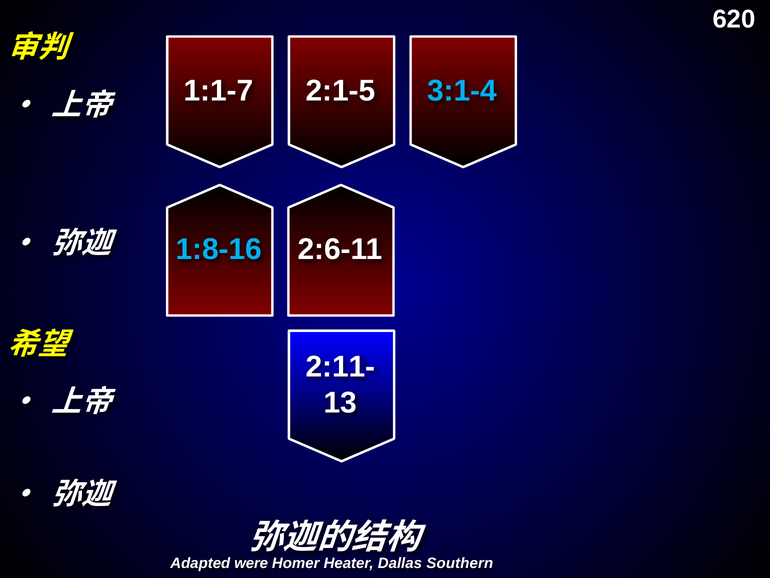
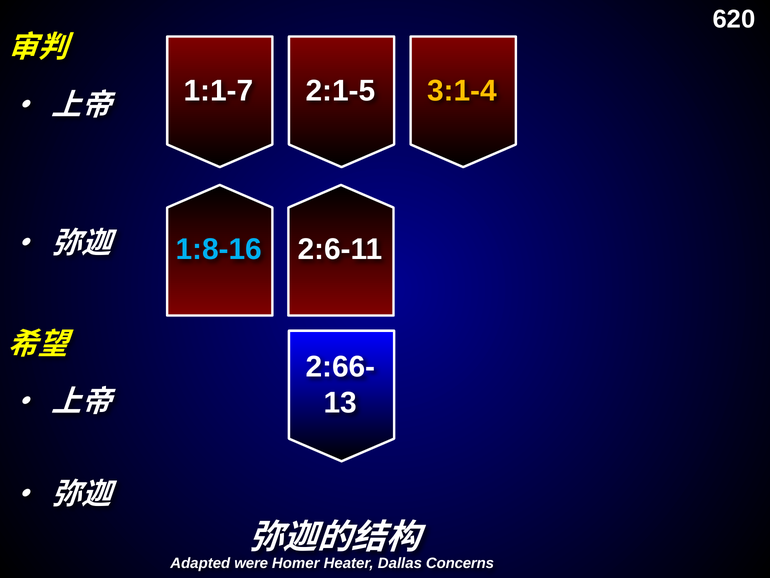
3:1-4 colour: light blue -> yellow
2:11-: 2:11- -> 2:66-
Southern: Southern -> Concerns
